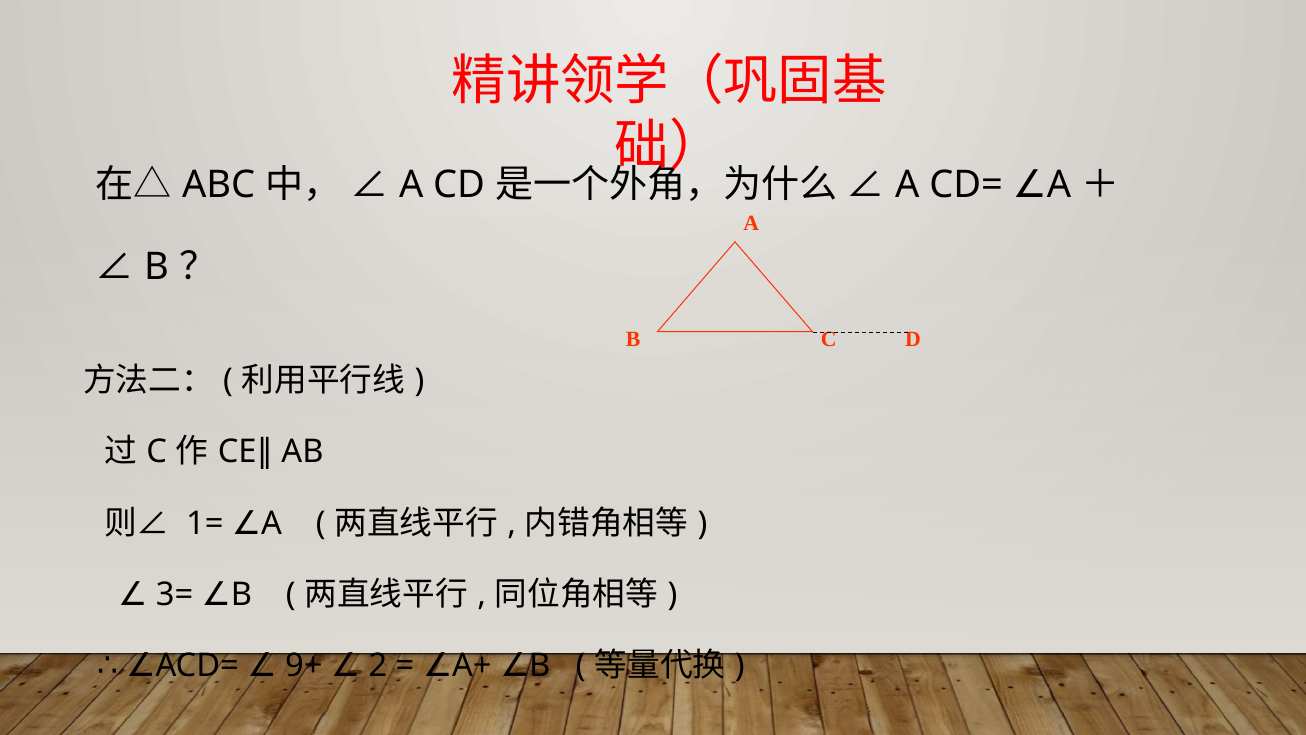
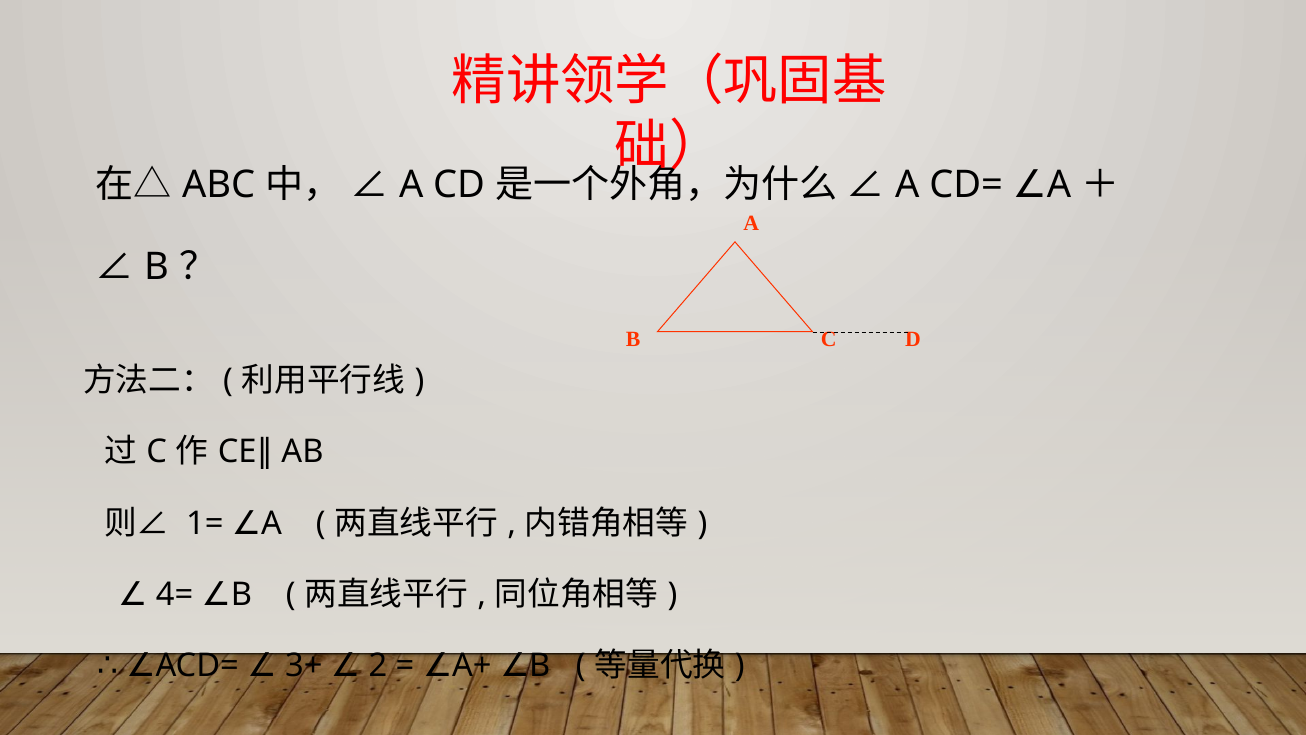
3=: 3= -> 4=
9+: 9+ -> 3+
